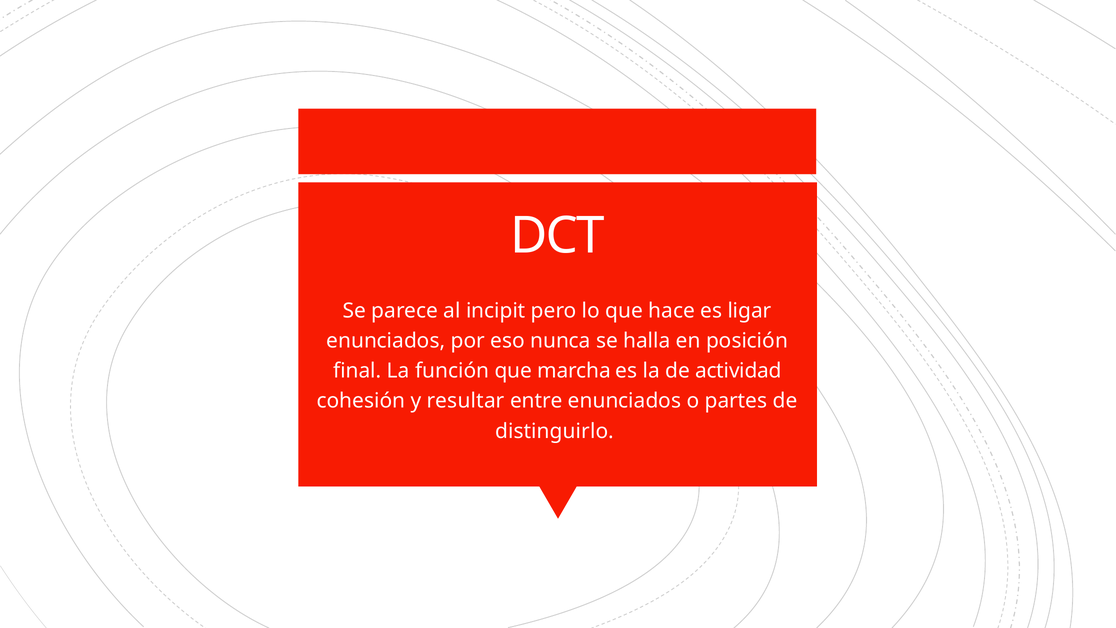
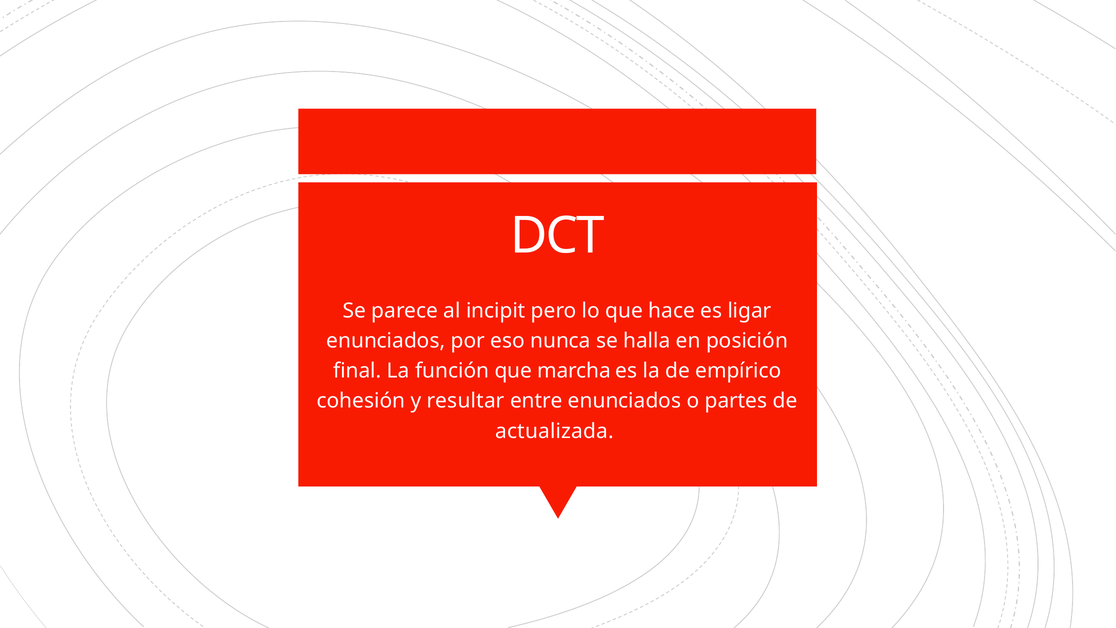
actividad: actividad -> empírico
distinguirlo: distinguirlo -> actualizada
